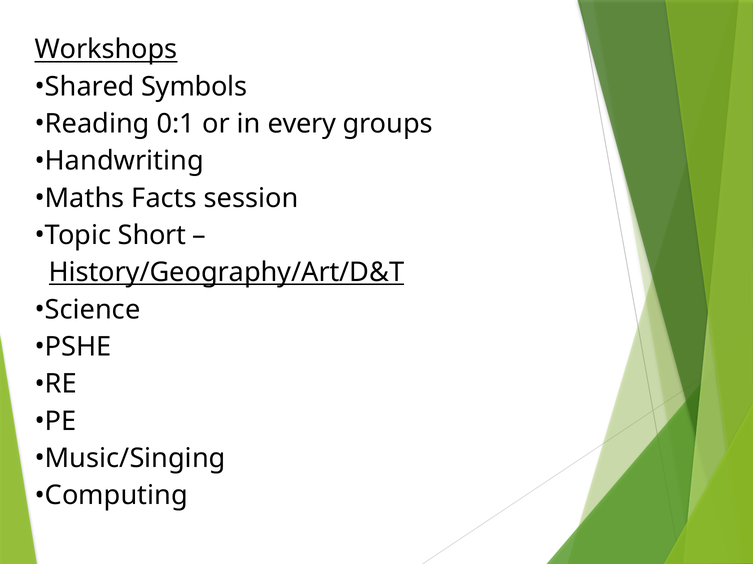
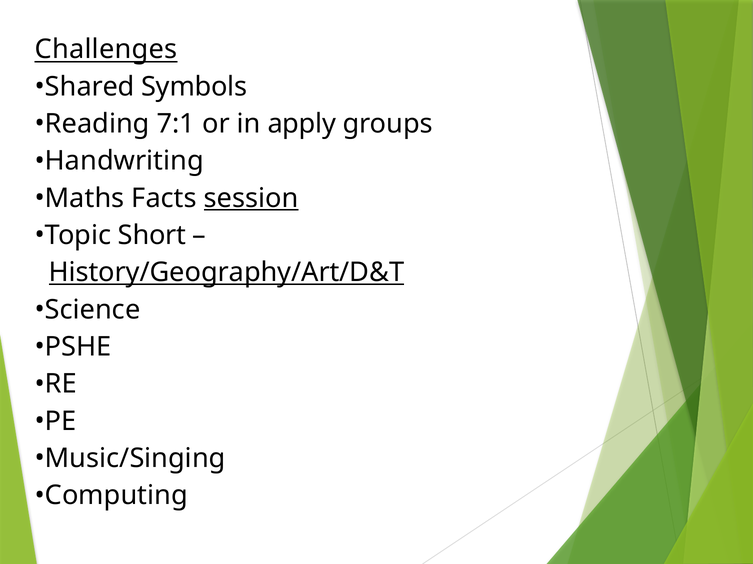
Workshops: Workshops -> Challenges
0:1: 0:1 -> 7:1
every: every -> apply
session underline: none -> present
